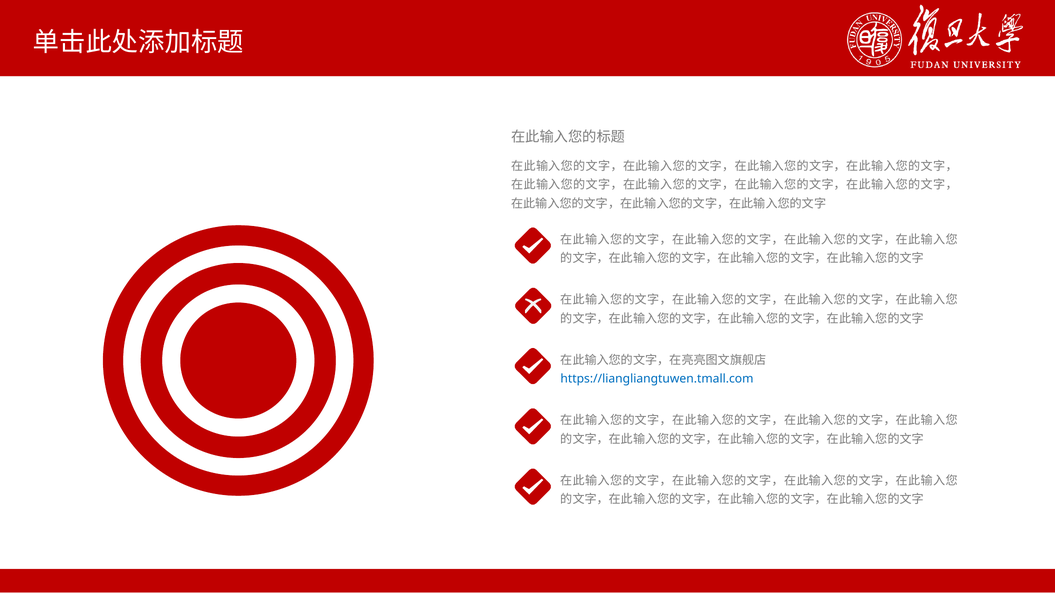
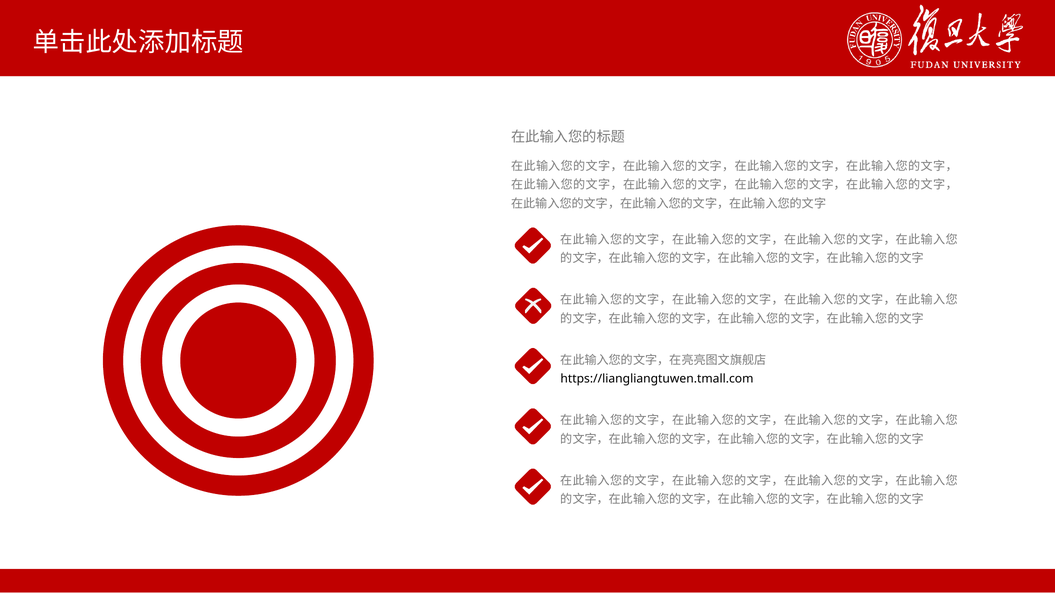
https://liangliangtuwen.tmall.com colour: blue -> black
